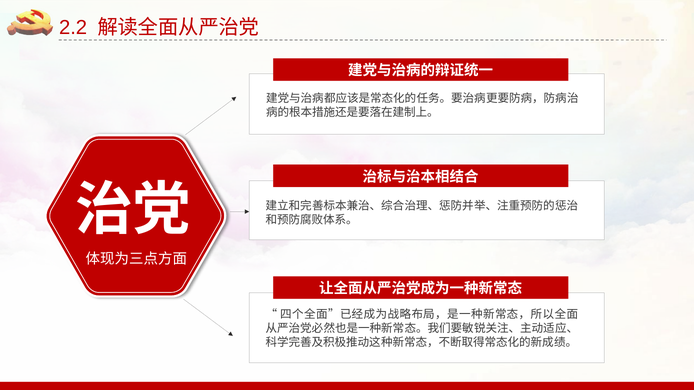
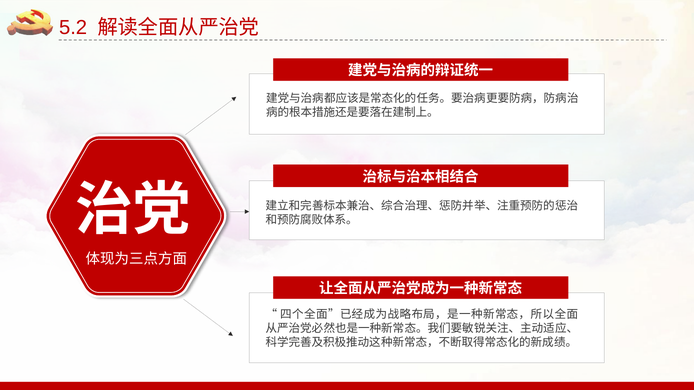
2.2: 2.2 -> 5.2
